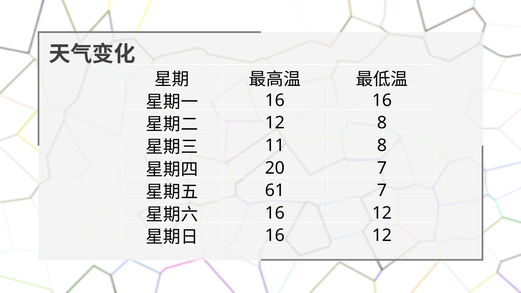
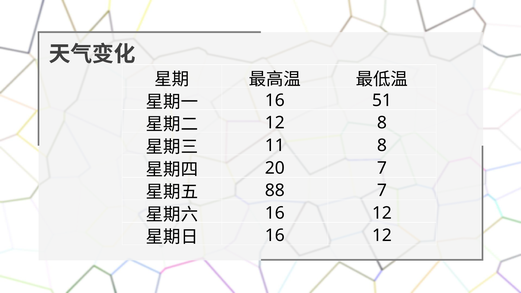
16 16: 16 -> 51
61: 61 -> 88
